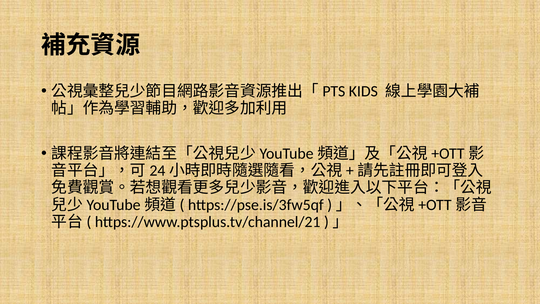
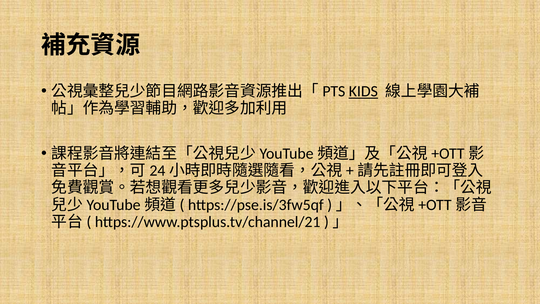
KIDS underline: none -> present
